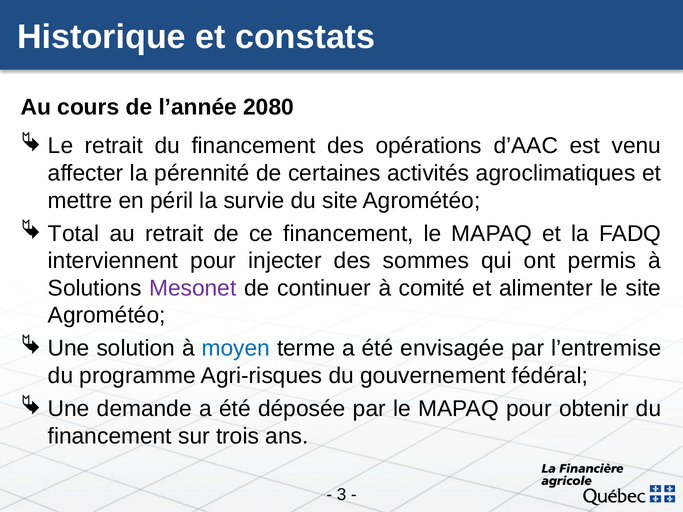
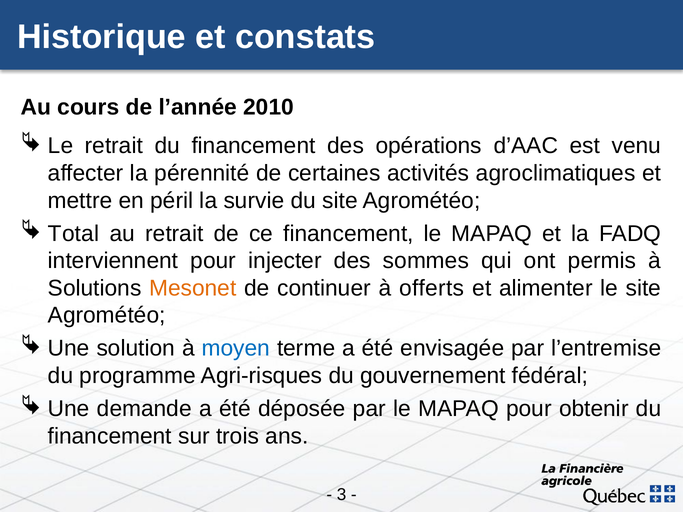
2080: 2080 -> 2010
Mesonet colour: purple -> orange
comité: comité -> offerts
